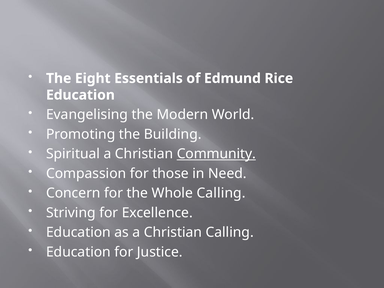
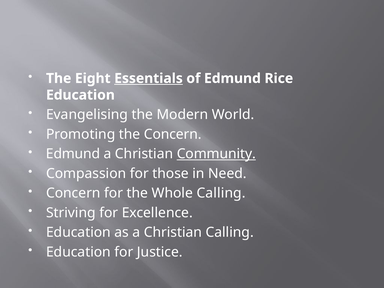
Essentials underline: none -> present
the Building: Building -> Concern
Spiritual at (73, 154): Spiritual -> Edmund
